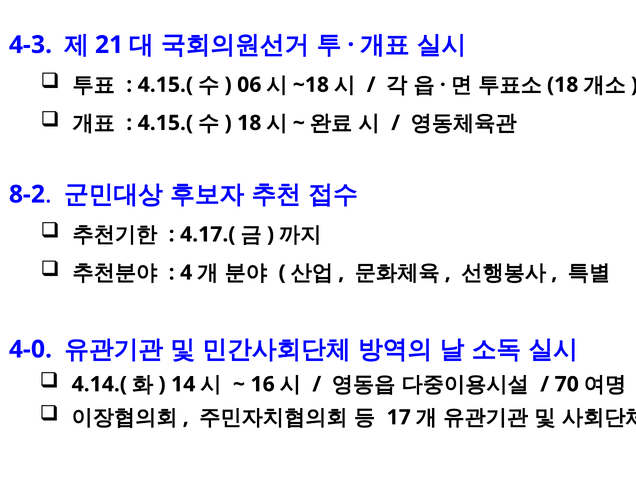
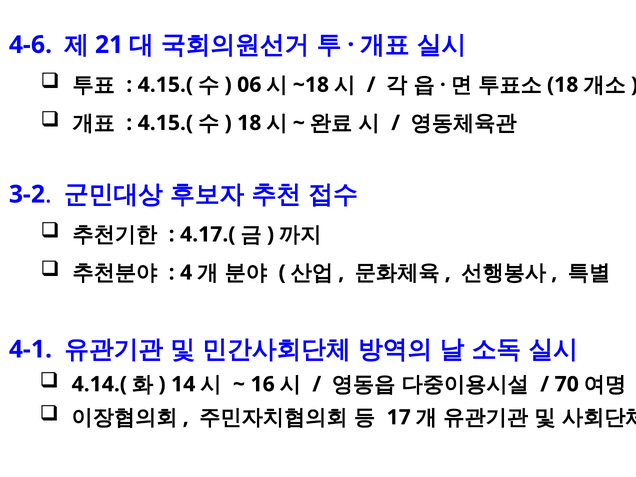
4-3: 4-3 -> 4-6
8-2: 8-2 -> 3-2
4-0: 4-0 -> 4-1
